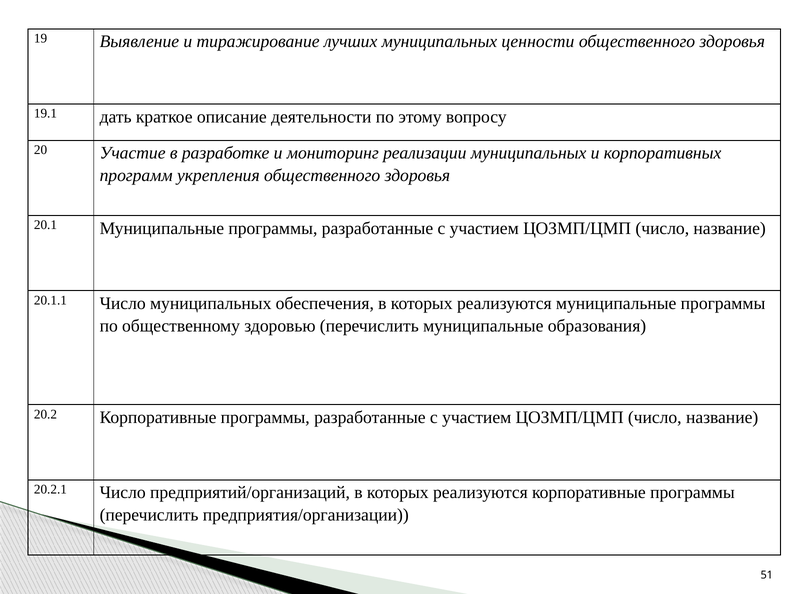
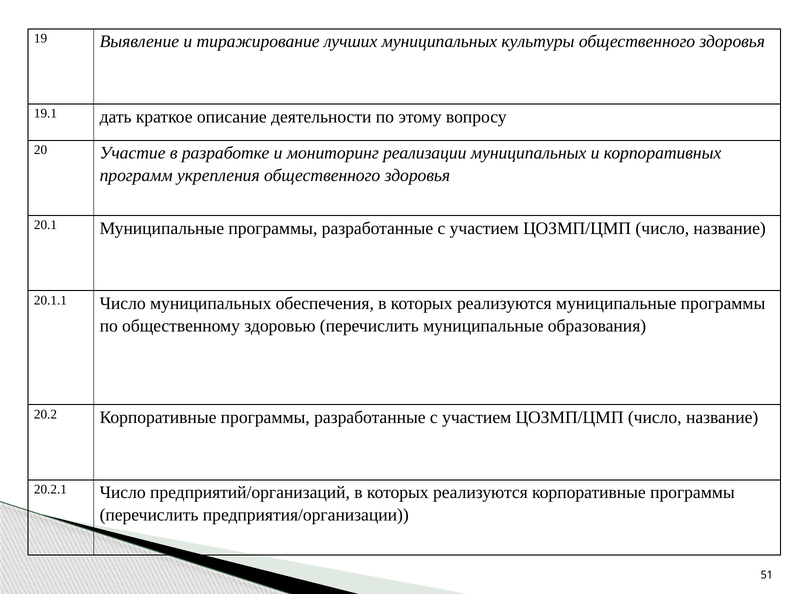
ценности: ценности -> культуры
